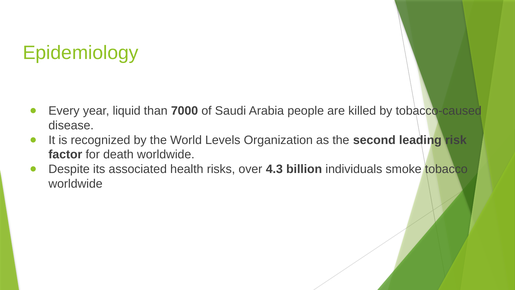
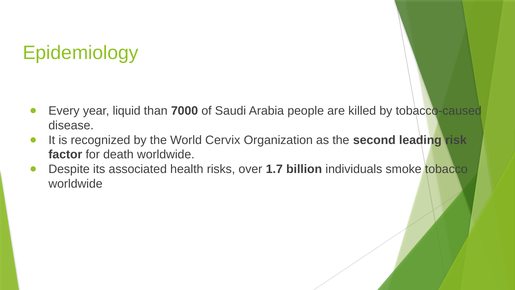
Levels: Levels -> Cervix
4.3: 4.3 -> 1.7
